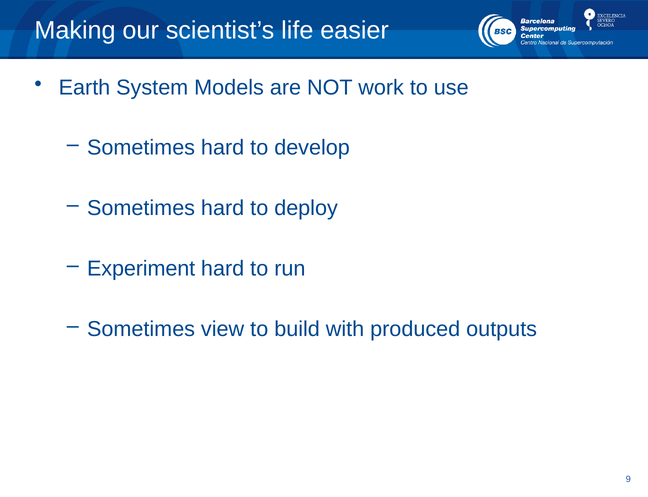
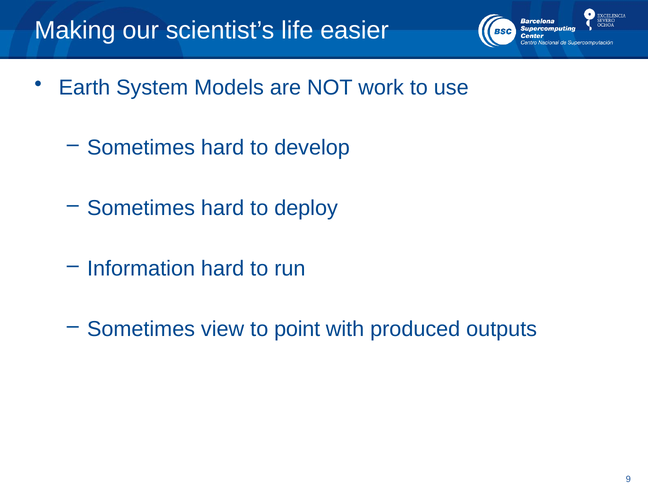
Experiment: Experiment -> Information
build: build -> point
